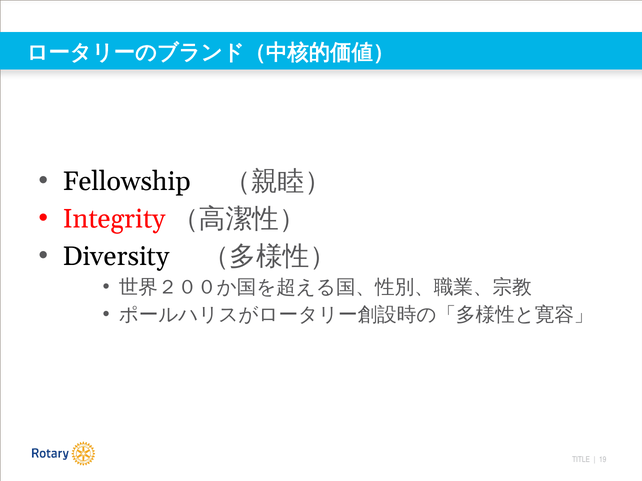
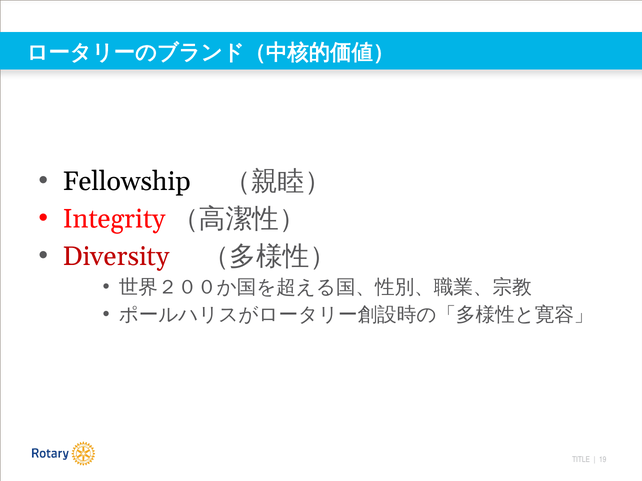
Diversity colour: black -> red
